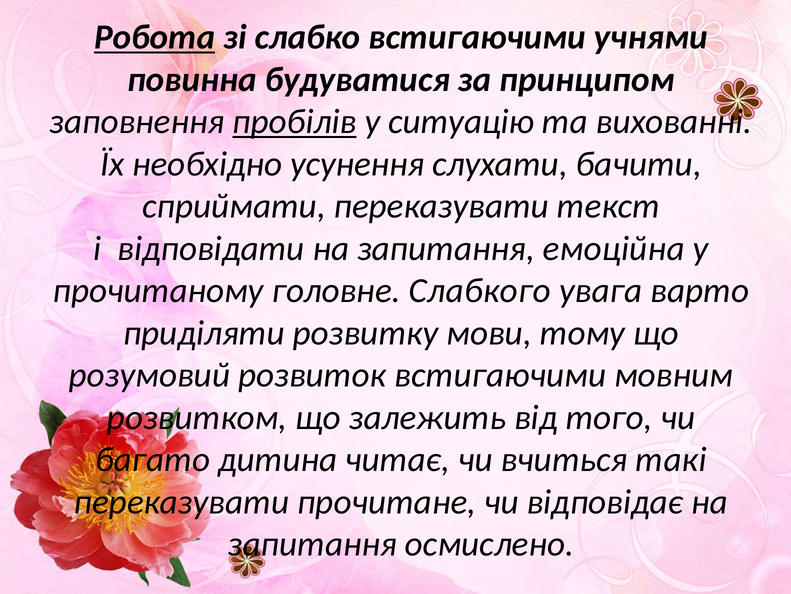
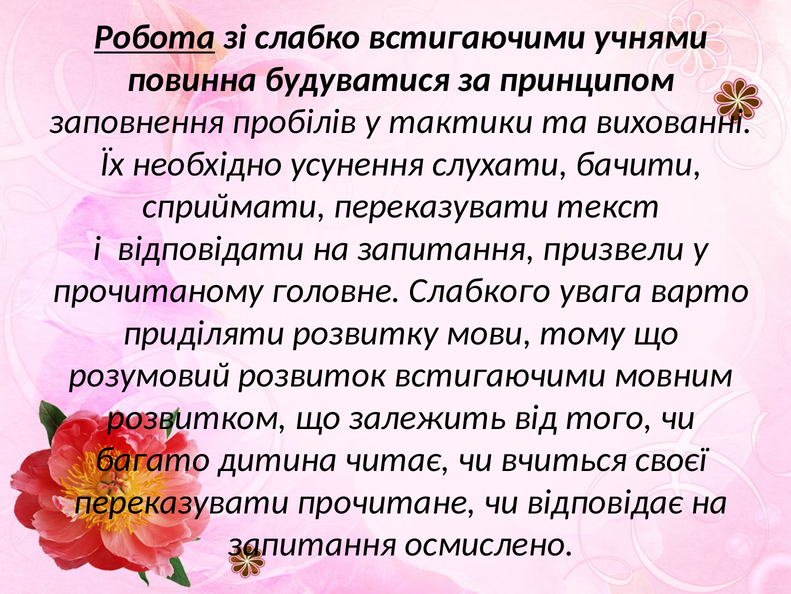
пробілів underline: present -> none
ситуацію: ситуацію -> тактики
емоційна: емоційна -> призвели
такі: такі -> своєї
